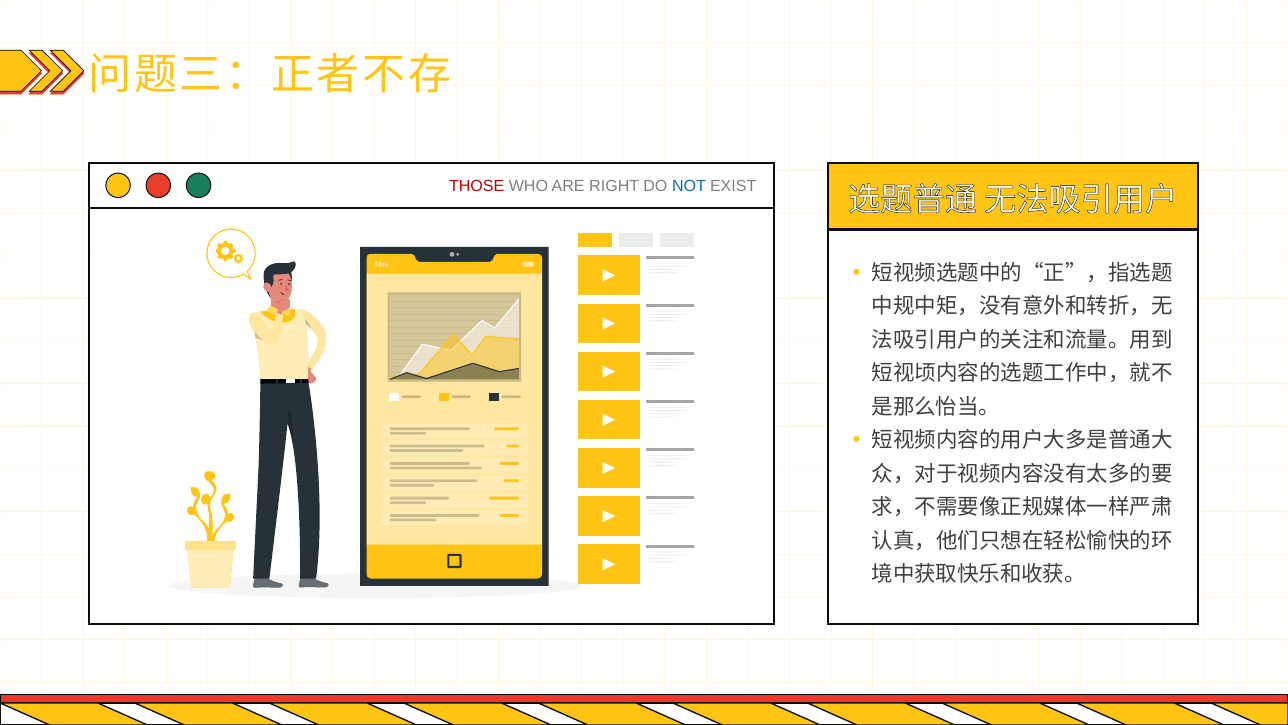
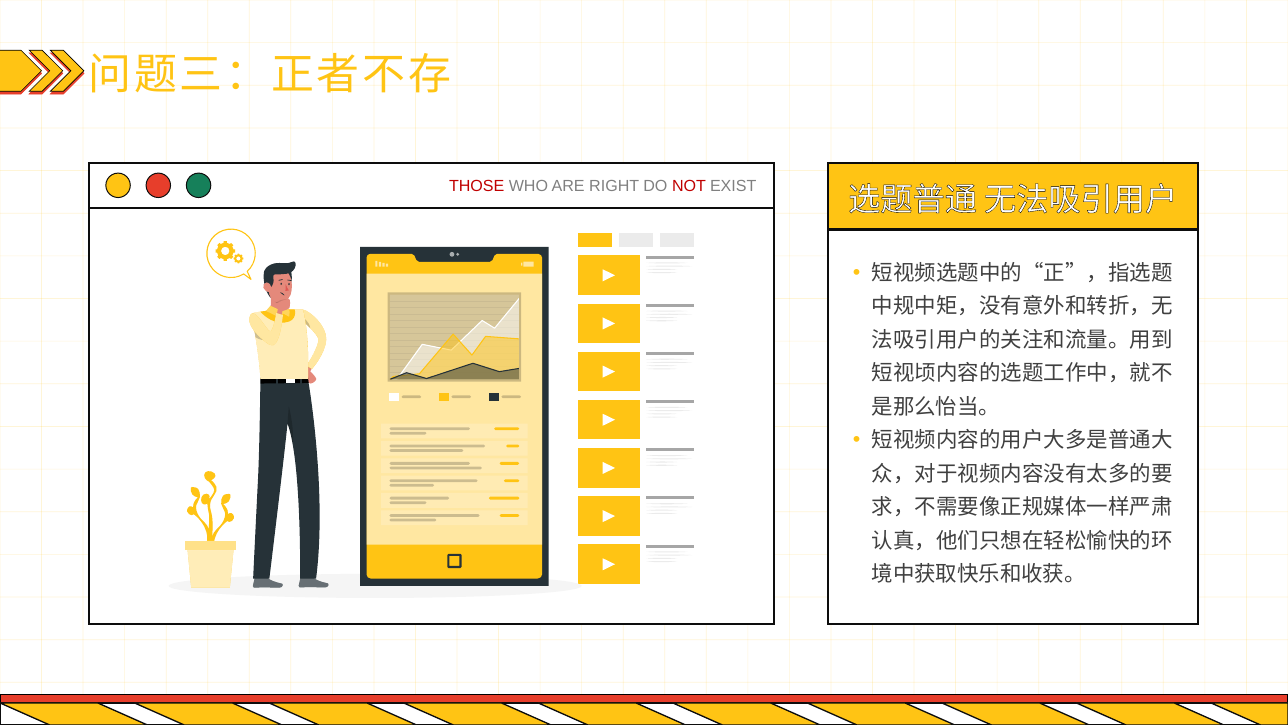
NOT colour: blue -> red
